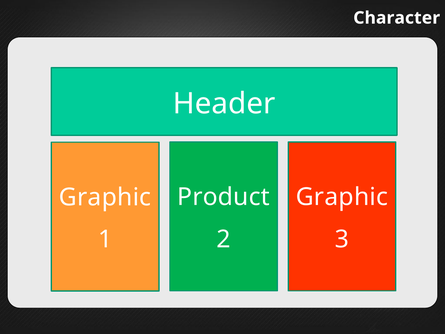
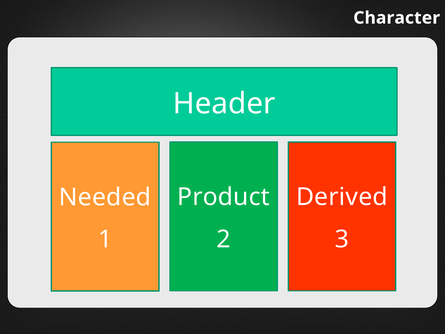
Graphic at (342, 197): Graphic -> Derived
Graphic at (105, 197): Graphic -> Needed
